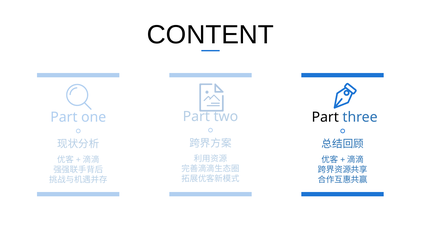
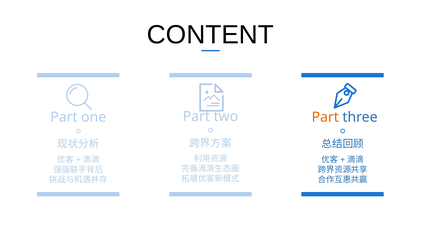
Part at (325, 117) colour: black -> orange
